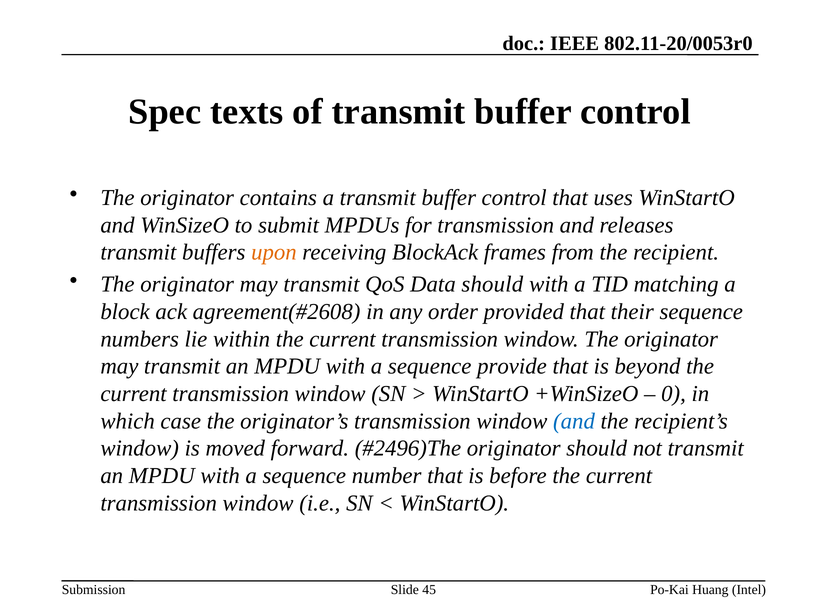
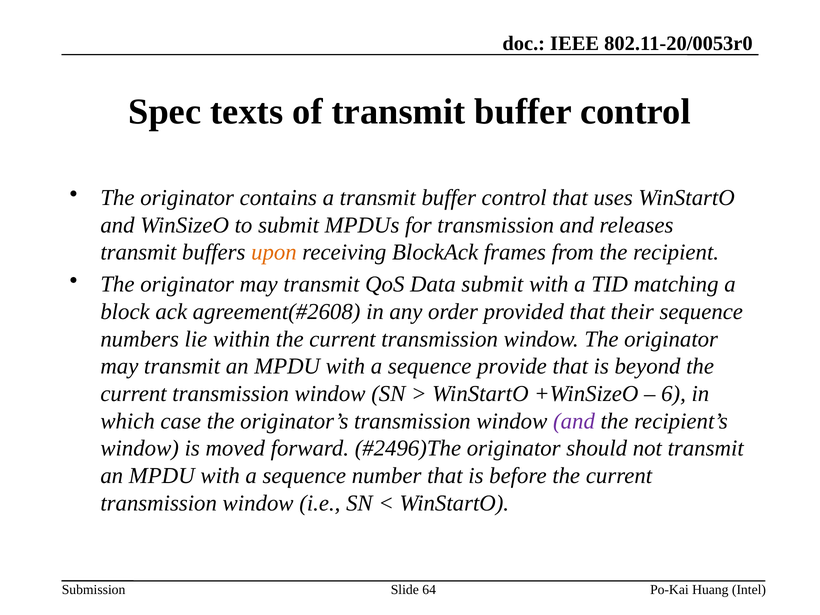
Data should: should -> submit
0: 0 -> 6
and at (574, 421) colour: blue -> purple
45: 45 -> 64
